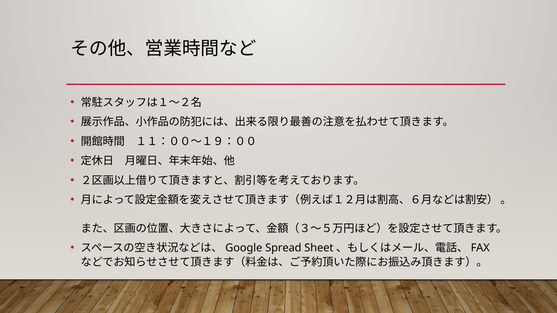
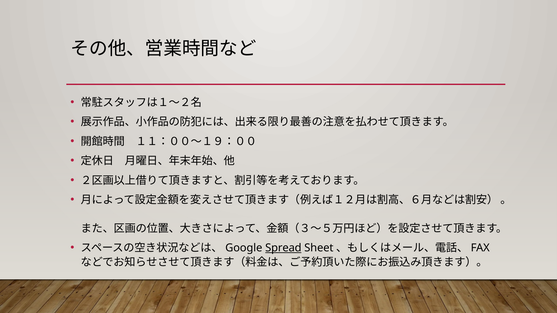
Spread underline: none -> present
